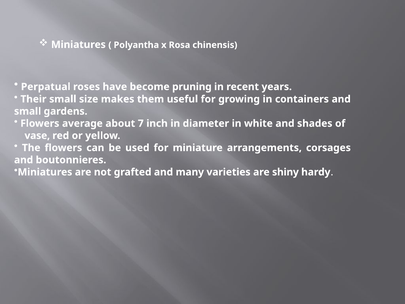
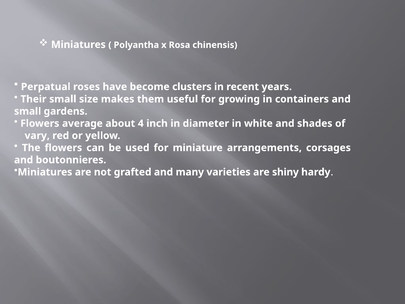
pruning: pruning -> clusters
7: 7 -> 4
vase: vase -> vary
